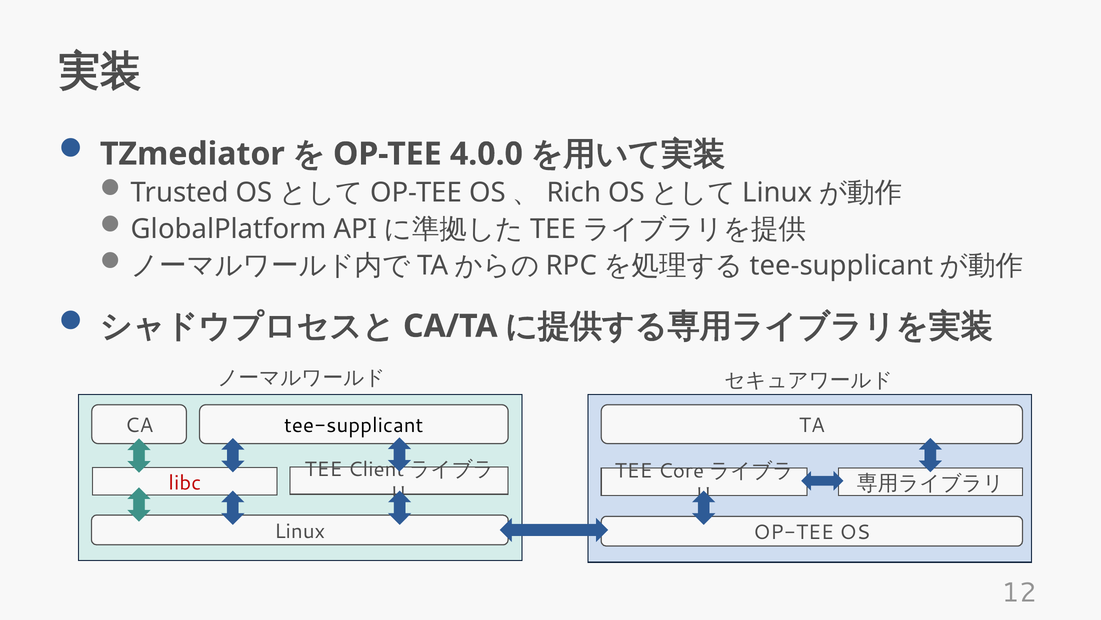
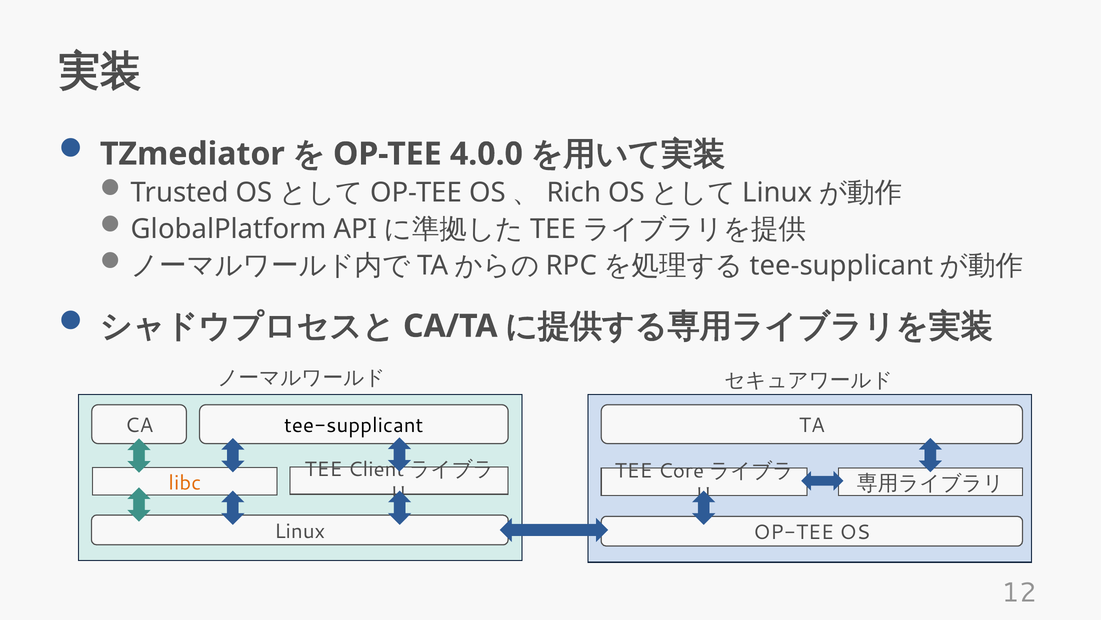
libc colour: red -> orange
